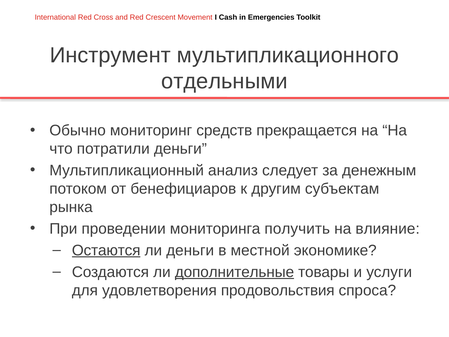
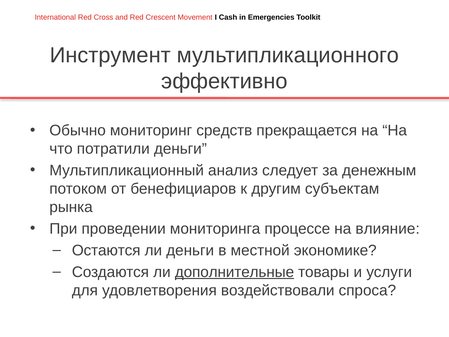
отдельными: отдельными -> эффективно
получить: получить -> процессе
Остаются underline: present -> none
продовольствия: продовольствия -> воздействовали
